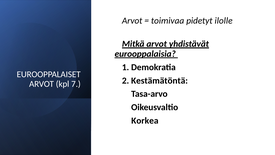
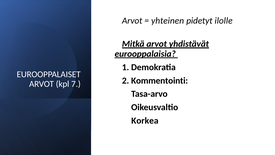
toimivaa: toimivaa -> yhteinen
Kestämätöntä: Kestämätöntä -> Kommentointi
